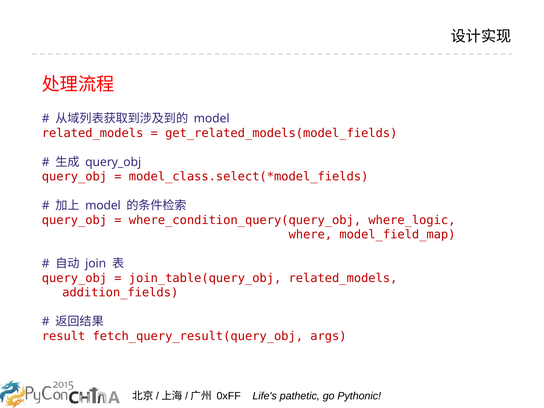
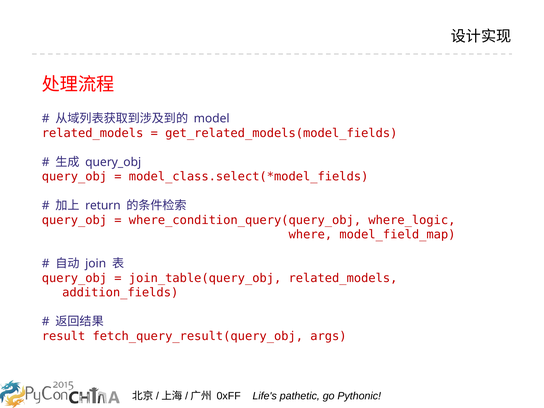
model at (103, 206): model -> return
